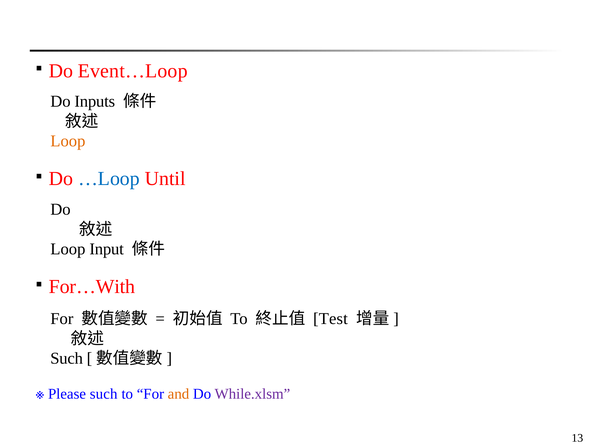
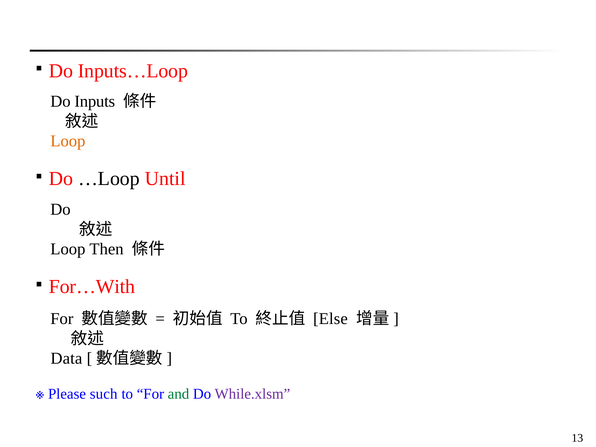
Event…Loop: Event…Loop -> Inputs…Loop
…Loop colour: blue -> black
Input: Input -> Then
Test: Test -> Else
Such at (67, 358): Such -> Data
and colour: orange -> green
